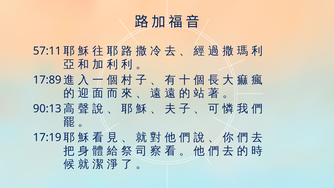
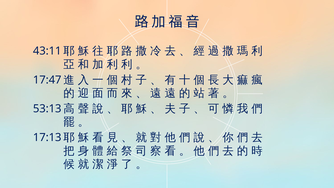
57:11: 57:11 -> 43:11
17:89: 17:89 -> 17:47
90:13: 90:13 -> 53:13
17:19: 17:19 -> 17:13
